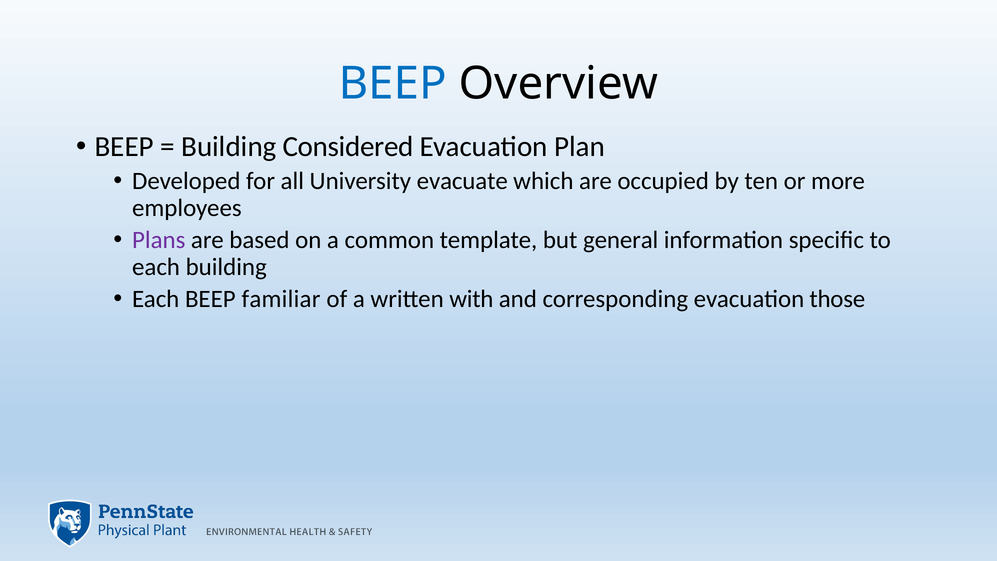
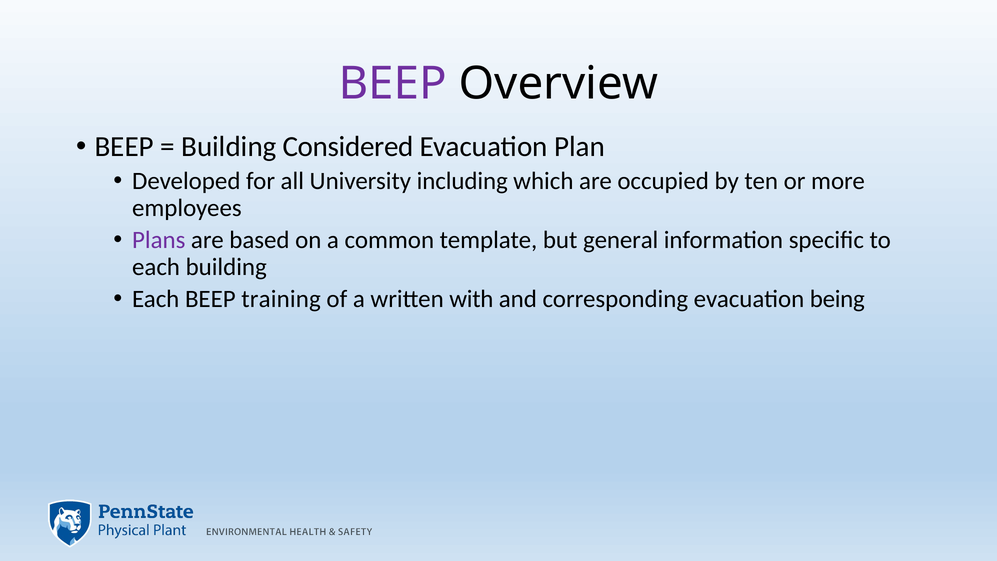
BEEP at (393, 84) colour: blue -> purple
evacuate: evacuate -> including
familiar: familiar -> training
those: those -> being
